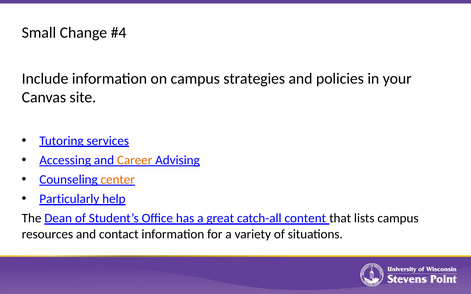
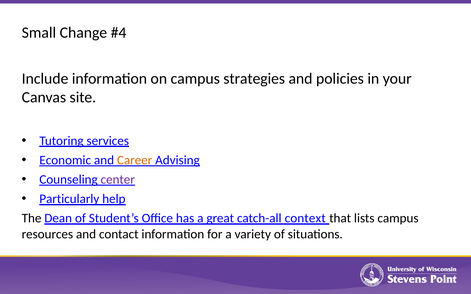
Accessing: Accessing -> Economic
center colour: orange -> purple
content: content -> context
